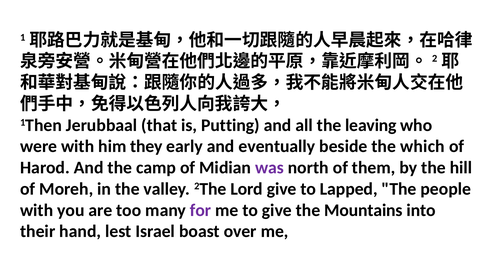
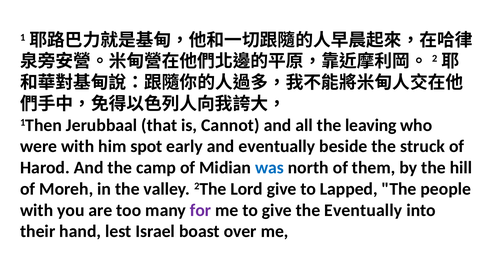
Putting: Putting -> Cannot
they: they -> spot
which: which -> struck
was colour: purple -> blue
the Mountains: Mountains -> Eventually
